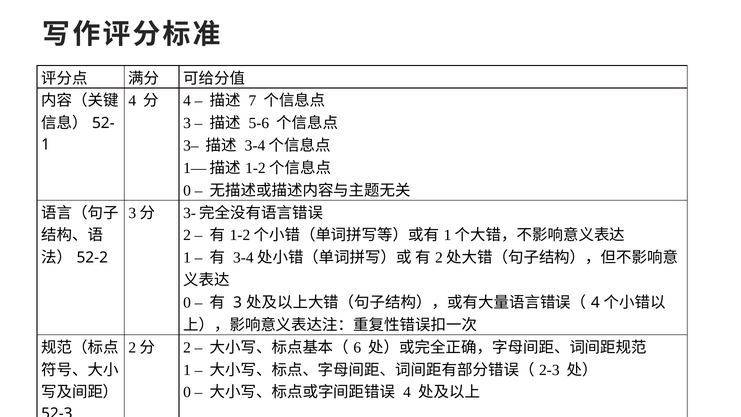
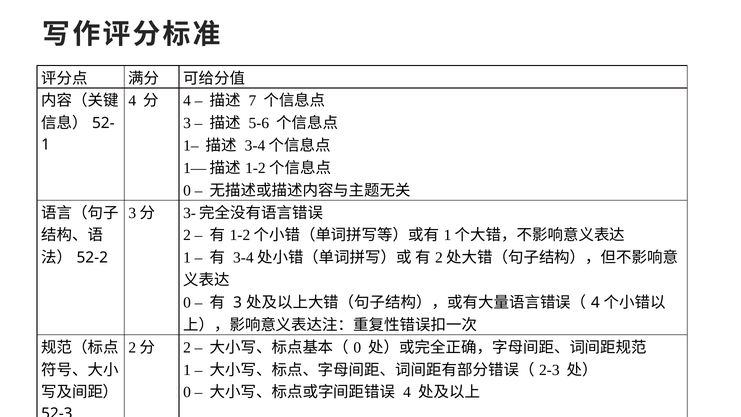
3–: 3– -> 1–
6 at (357, 347): 6 -> 0
